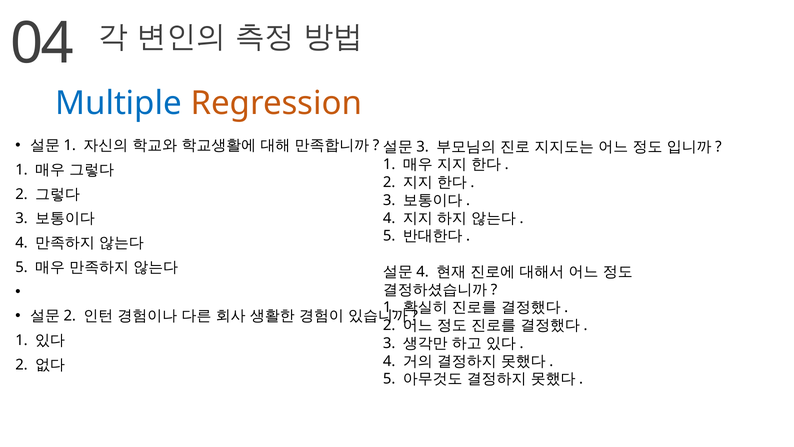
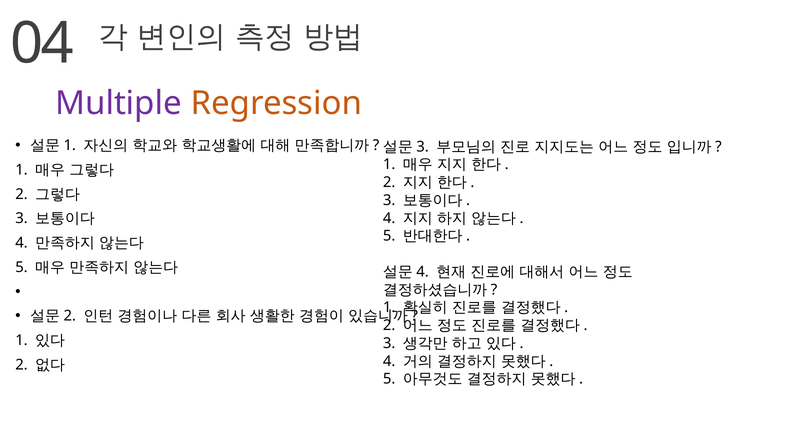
Multiple colour: blue -> purple
